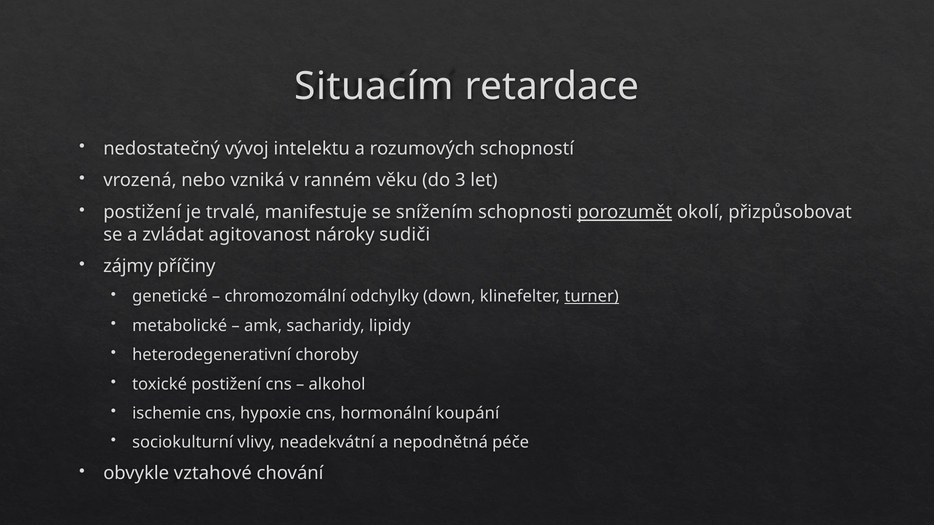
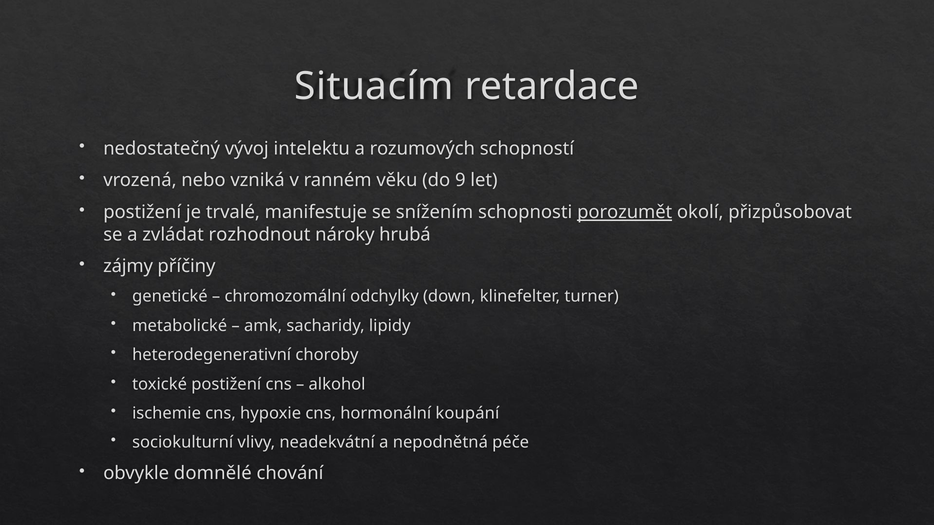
3: 3 -> 9
agitovanost: agitovanost -> rozhodnout
sudiči: sudiči -> hrubá
turner underline: present -> none
vztahové: vztahové -> domnělé
